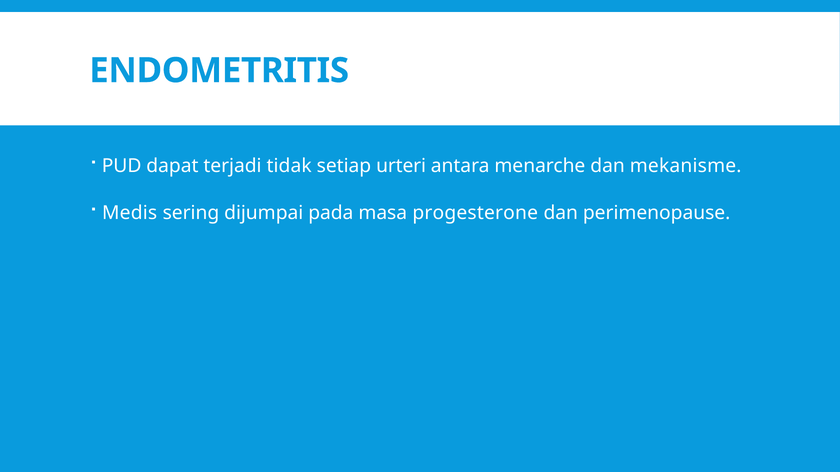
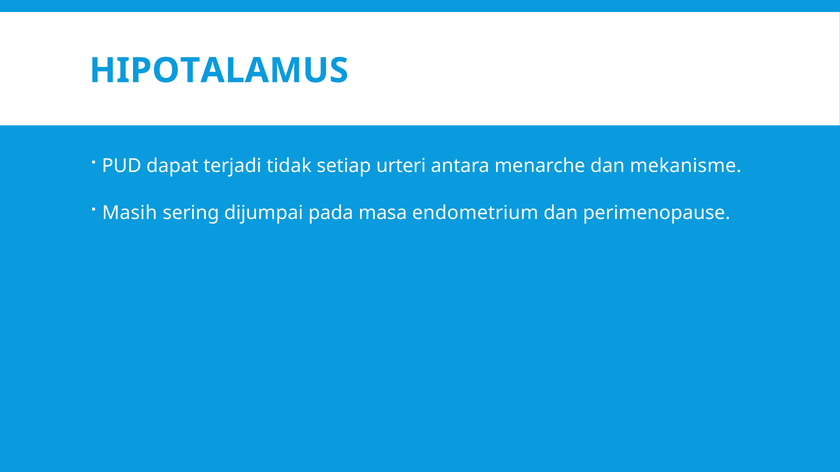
ENDOMETRITIS: ENDOMETRITIS -> HIPOTALAMUS
Medis: Medis -> Masih
progesterone: progesterone -> endometrium
